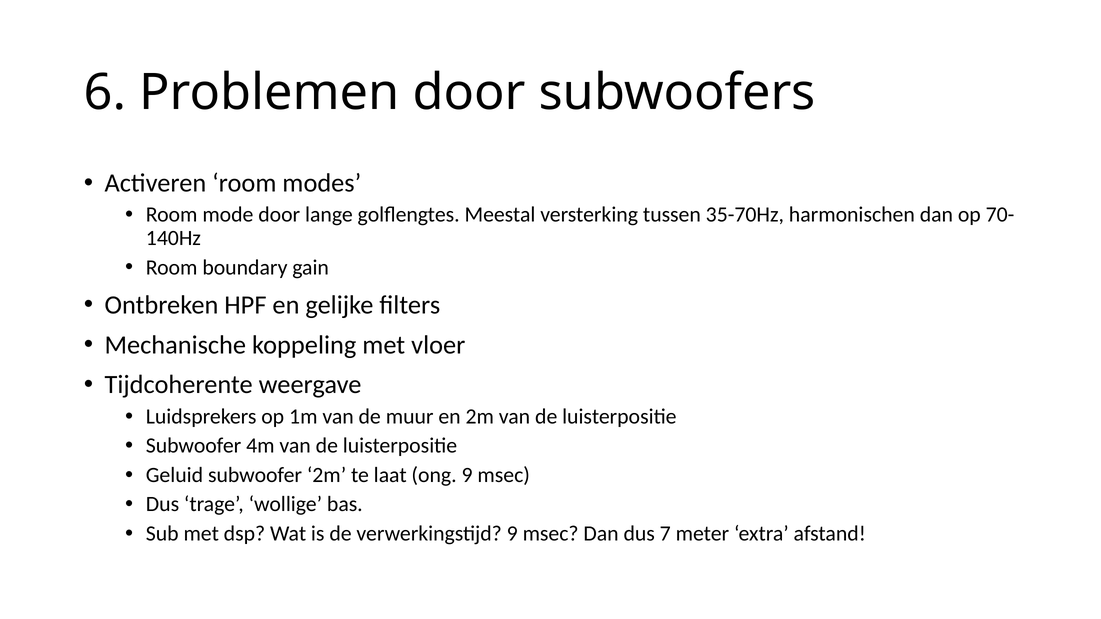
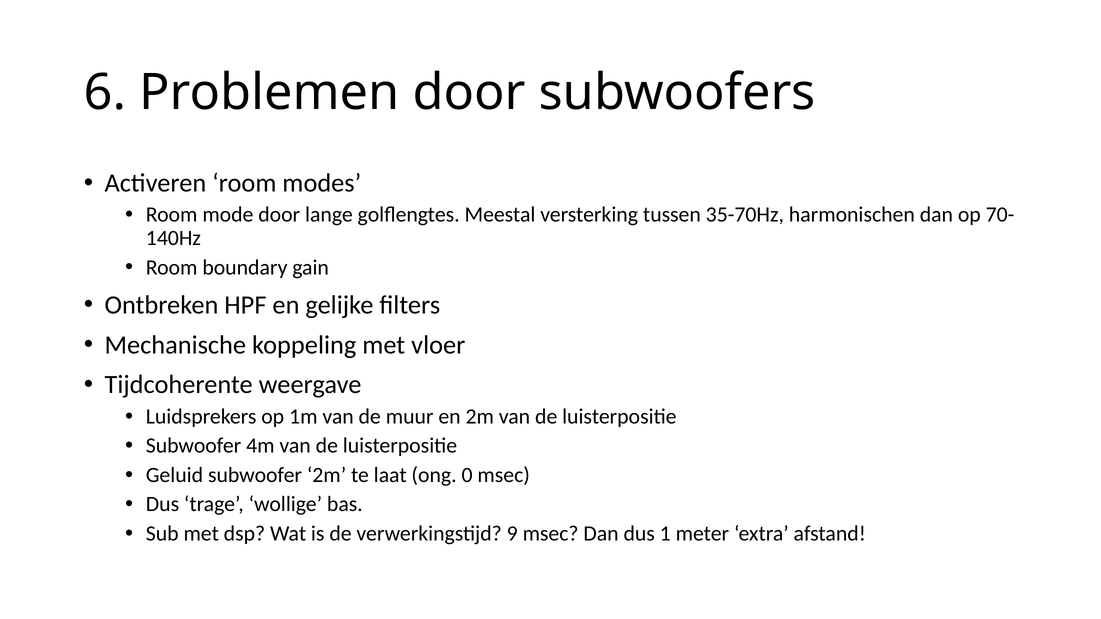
ong 9: 9 -> 0
7: 7 -> 1
